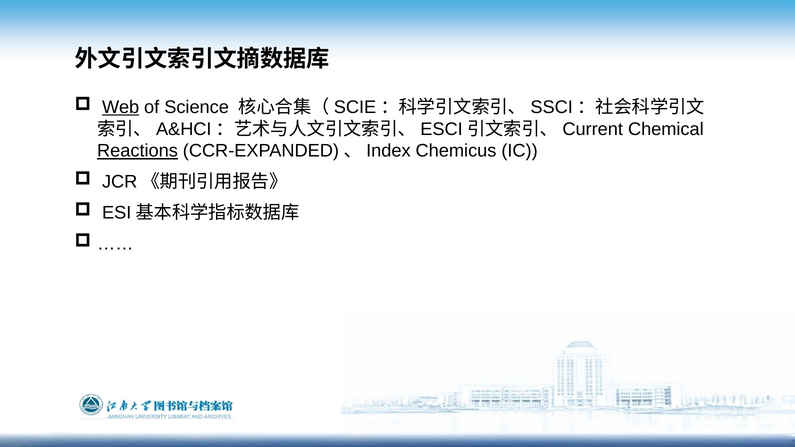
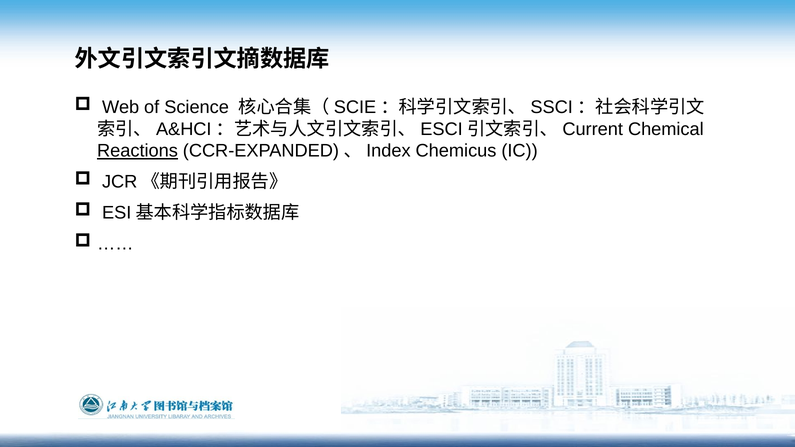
Web underline: present -> none
